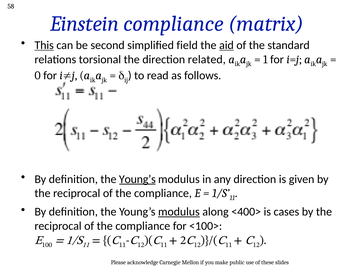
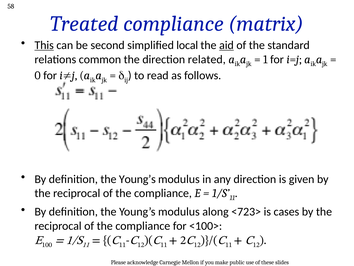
Einstein: Einstein -> Treated
field: field -> local
torsional: torsional -> common
Young’s at (137, 179) underline: present -> none
modulus at (179, 211) underline: present -> none
<400>: <400> -> <723>
